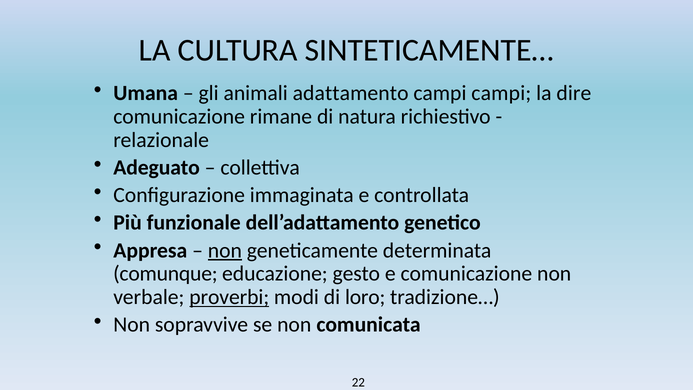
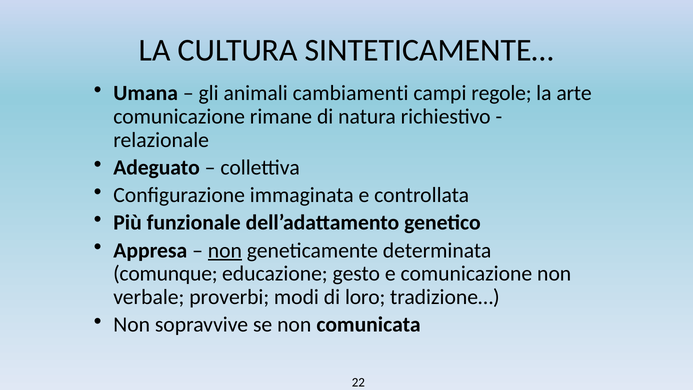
adattamento: adattamento -> cambiamenti
campi campi: campi -> regole
dire: dire -> arte
proverbi underline: present -> none
